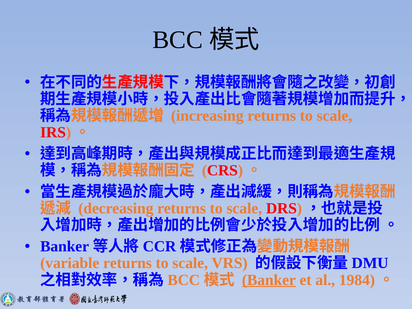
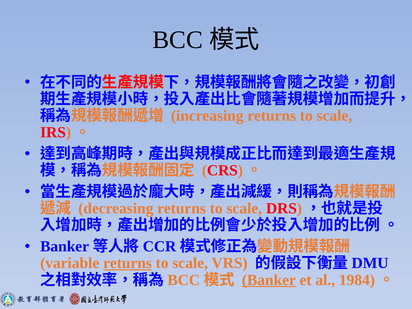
returns at (128, 263) underline: none -> present
